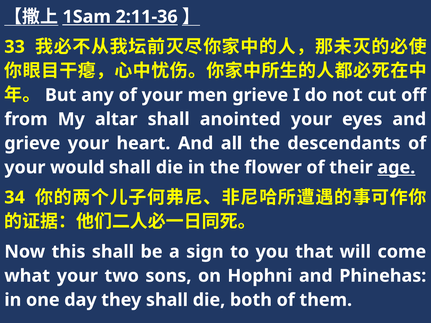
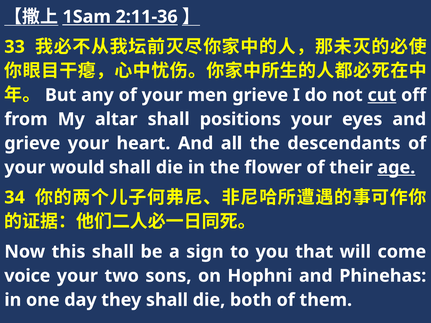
cut underline: none -> present
anointed: anointed -> positions
what: what -> voice
